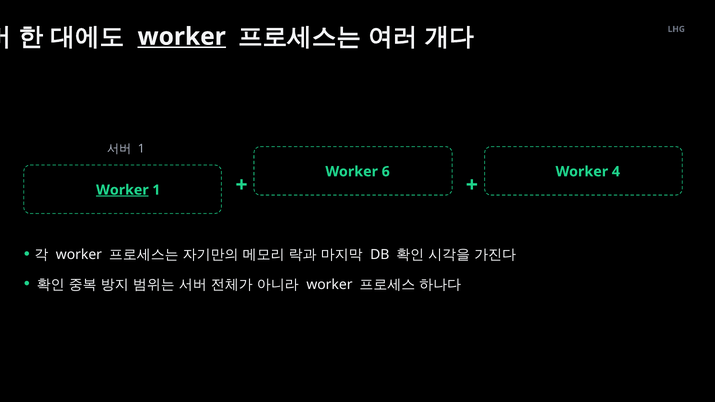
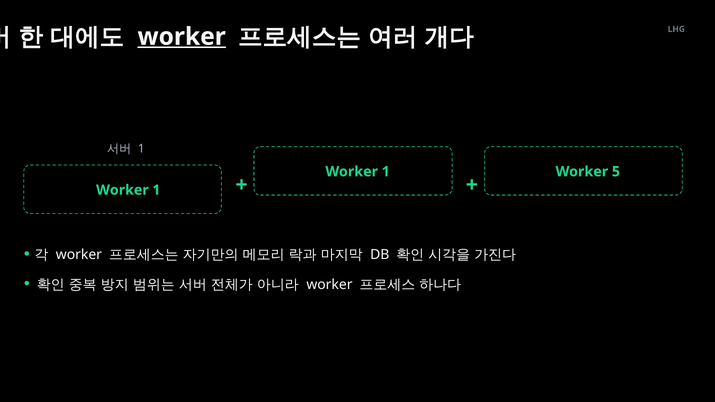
6 at (386, 172): 6 -> 1
4: 4 -> 5
Worker at (122, 190) underline: present -> none
